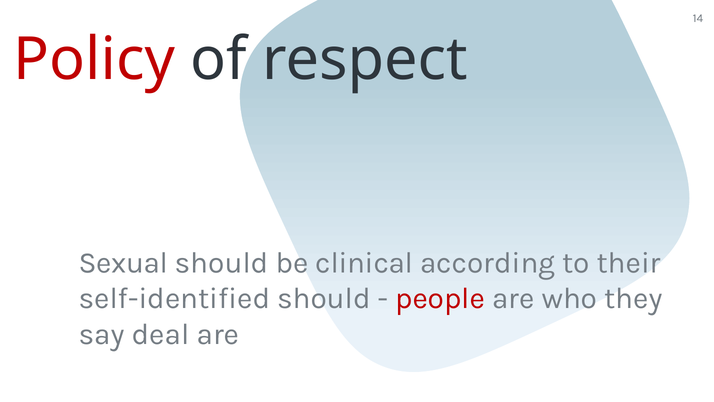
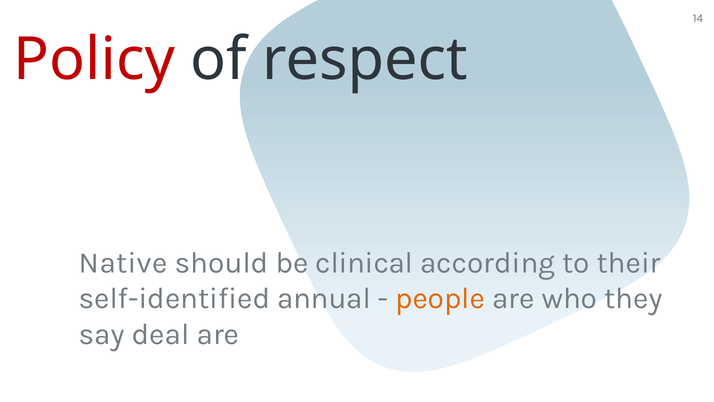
Sexual: Sexual -> Native
self-identified should: should -> annual
people colour: red -> orange
